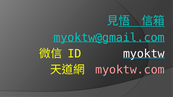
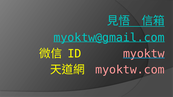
myoktw colour: white -> pink
